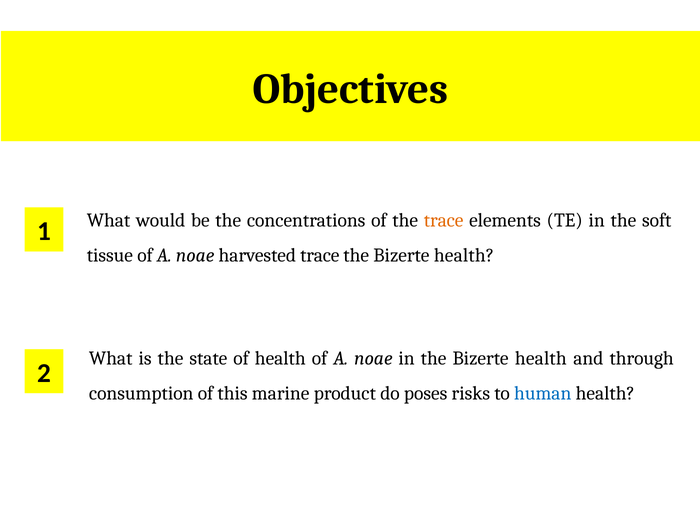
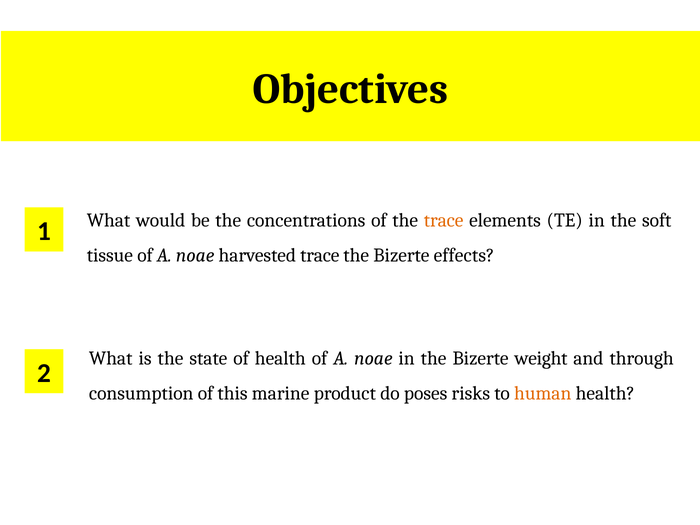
health at (464, 256): health -> effects
in the Bizerte health: health -> weight
human colour: blue -> orange
